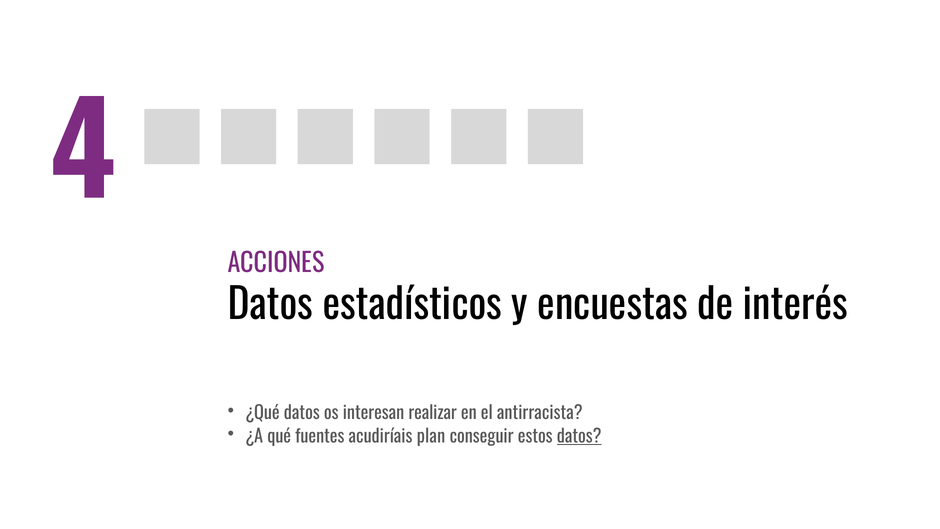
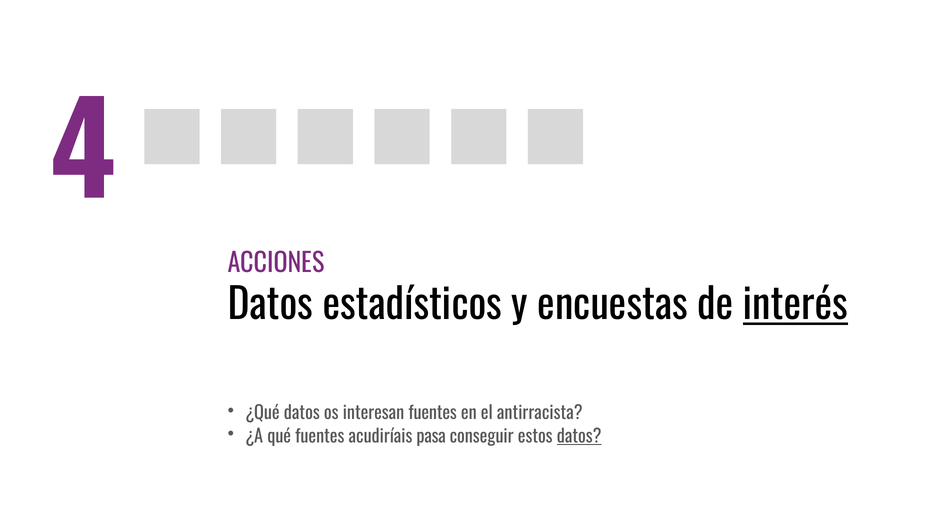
interés underline: none -> present
interesan realizar: realizar -> fuentes
plan: plan -> pasa
